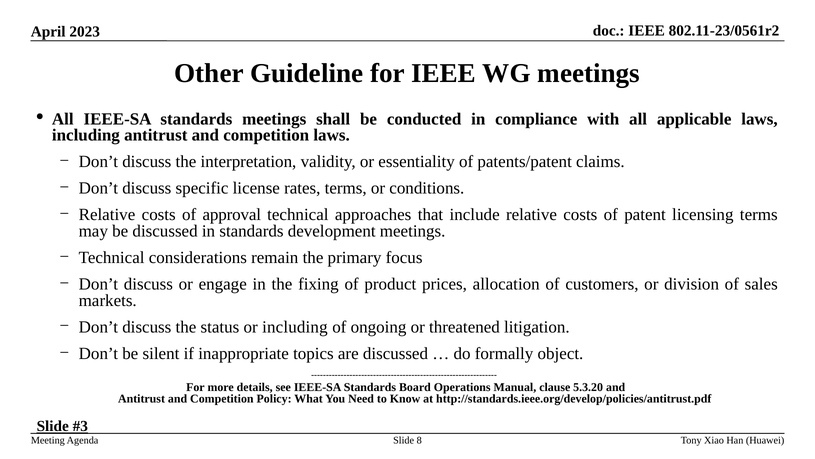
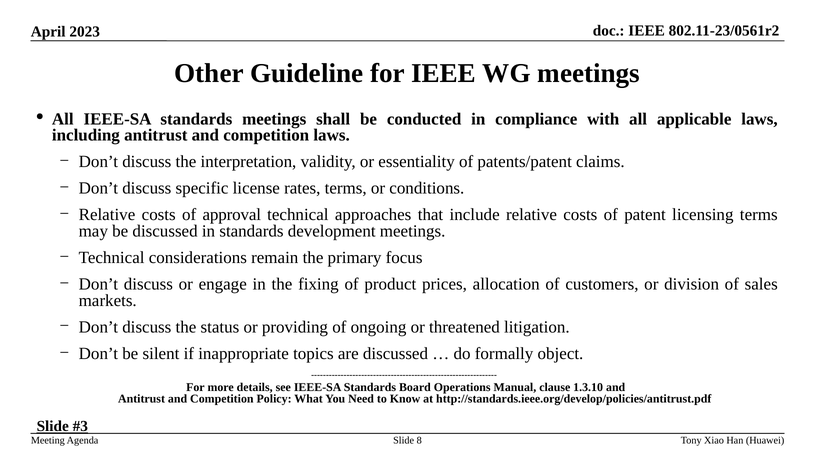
or including: including -> providing
5.3.20: 5.3.20 -> 1.3.10
